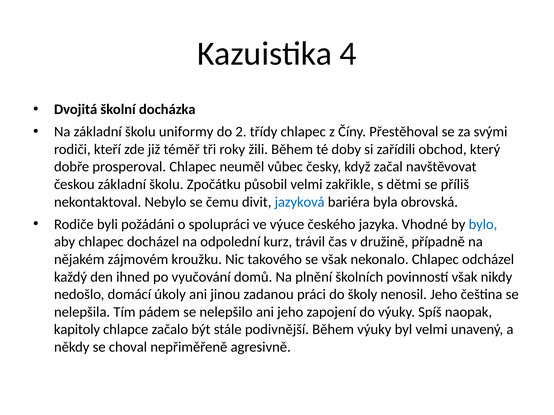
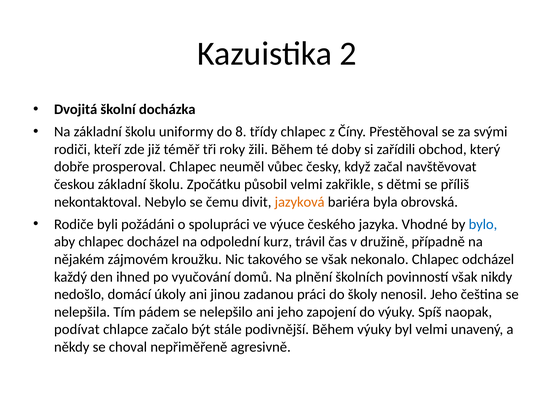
4: 4 -> 2
2: 2 -> 8
jazyková colour: blue -> orange
kapitoly: kapitoly -> podívat
